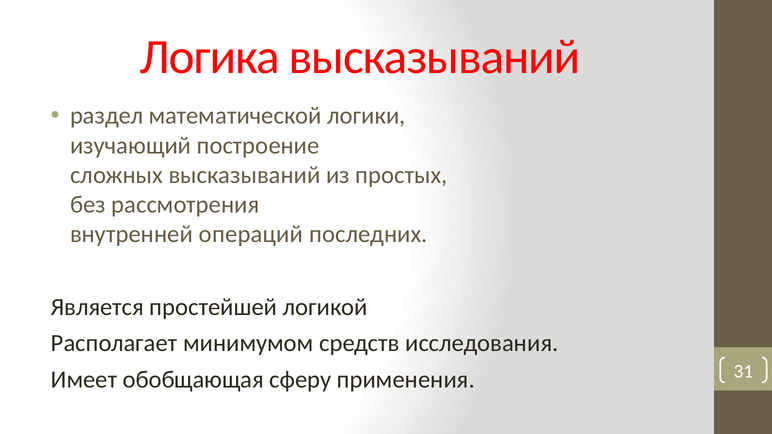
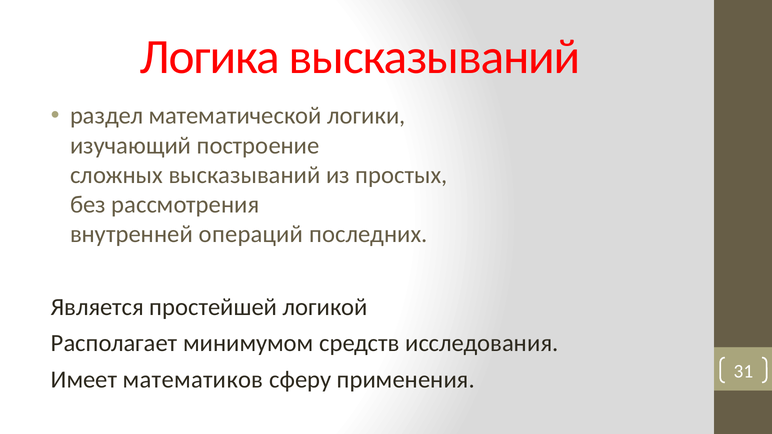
обобщающая: обобщающая -> математиков
